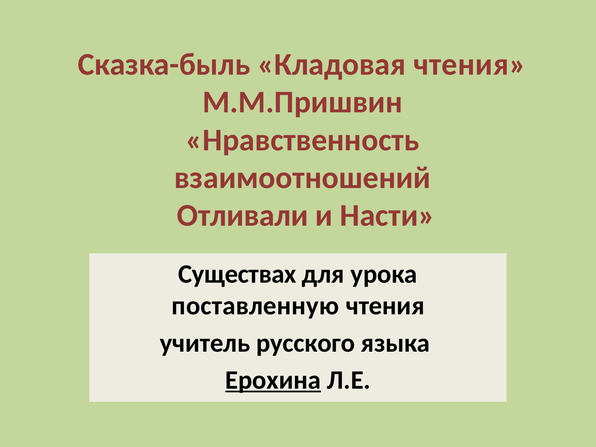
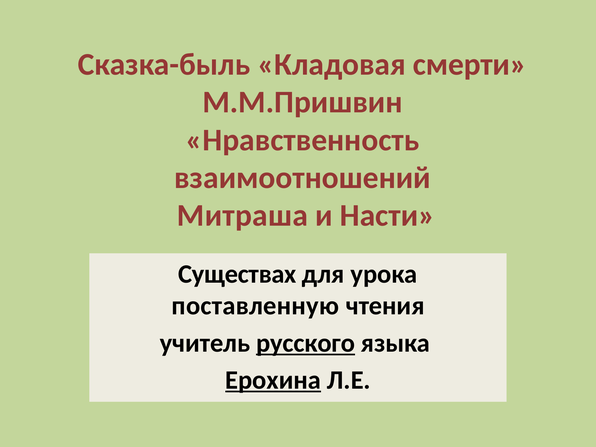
Кладовая чтения: чтения -> смерти
Отливали: Отливали -> Митраша
русского underline: none -> present
